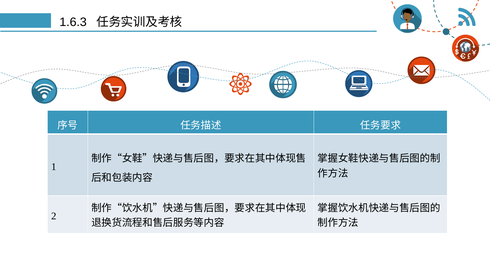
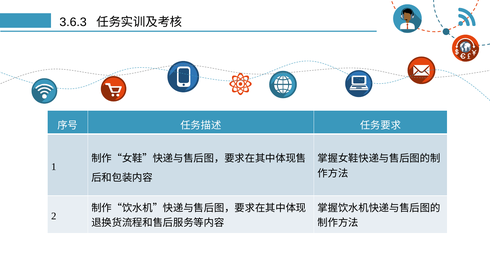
1.6.3: 1.6.3 -> 3.6.3
